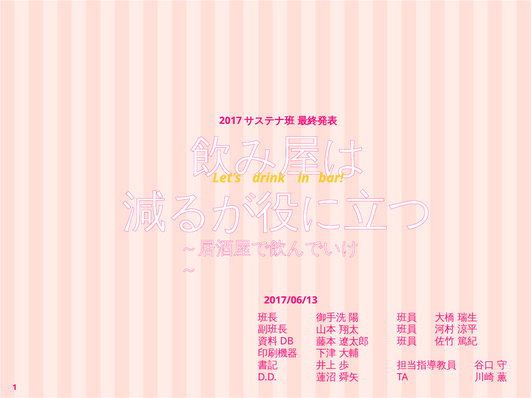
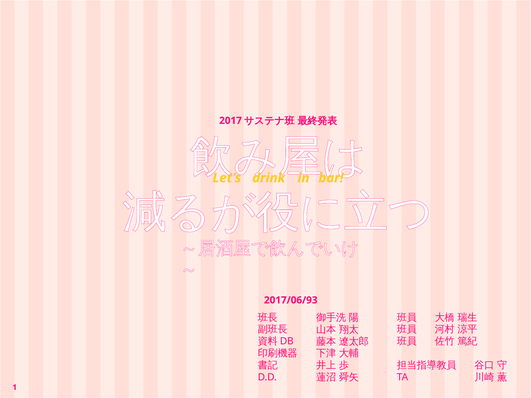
2017/06/13: 2017/06/13 -> 2017/06/93
